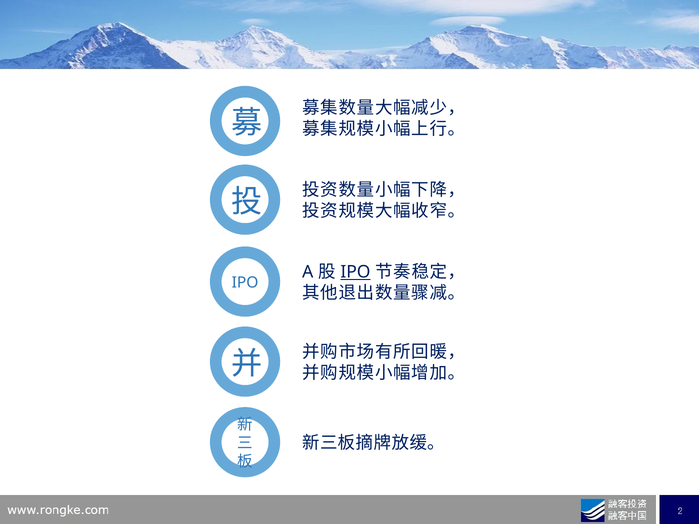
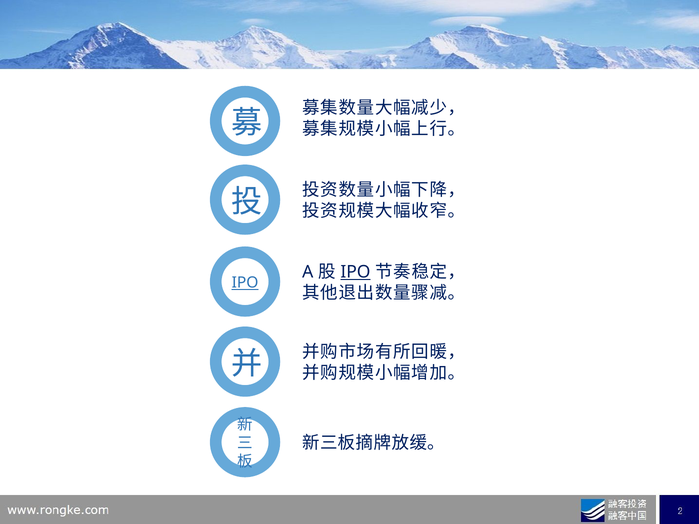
IPO at (245, 283) underline: none -> present
